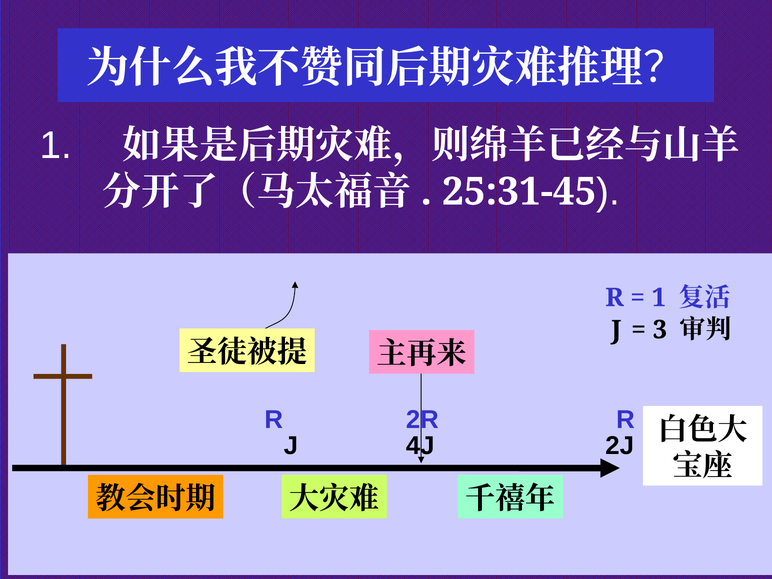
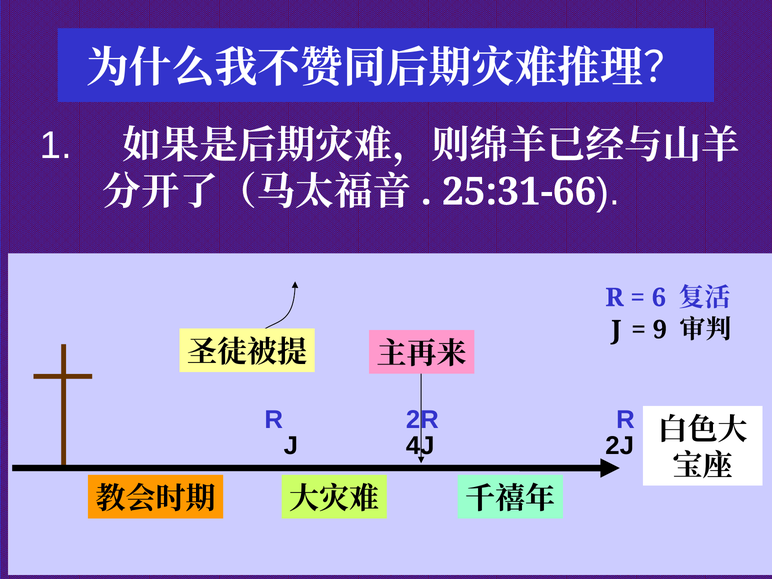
25:31-45: 25:31-45 -> 25:31-66
1 at (659, 298): 1 -> 6
3: 3 -> 9
